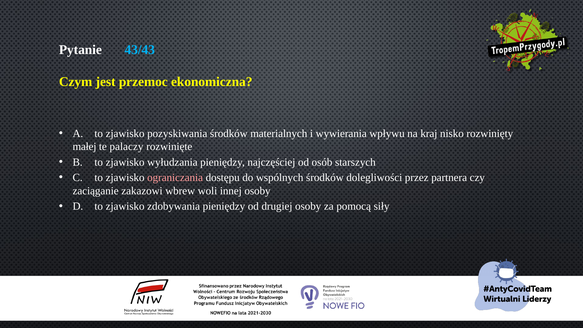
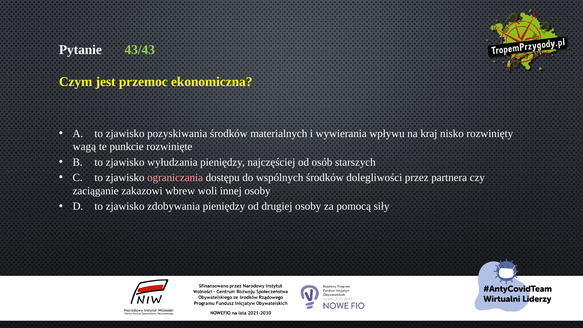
43/43 colour: light blue -> light green
małej: małej -> wagą
palaczy: palaczy -> punkcie
